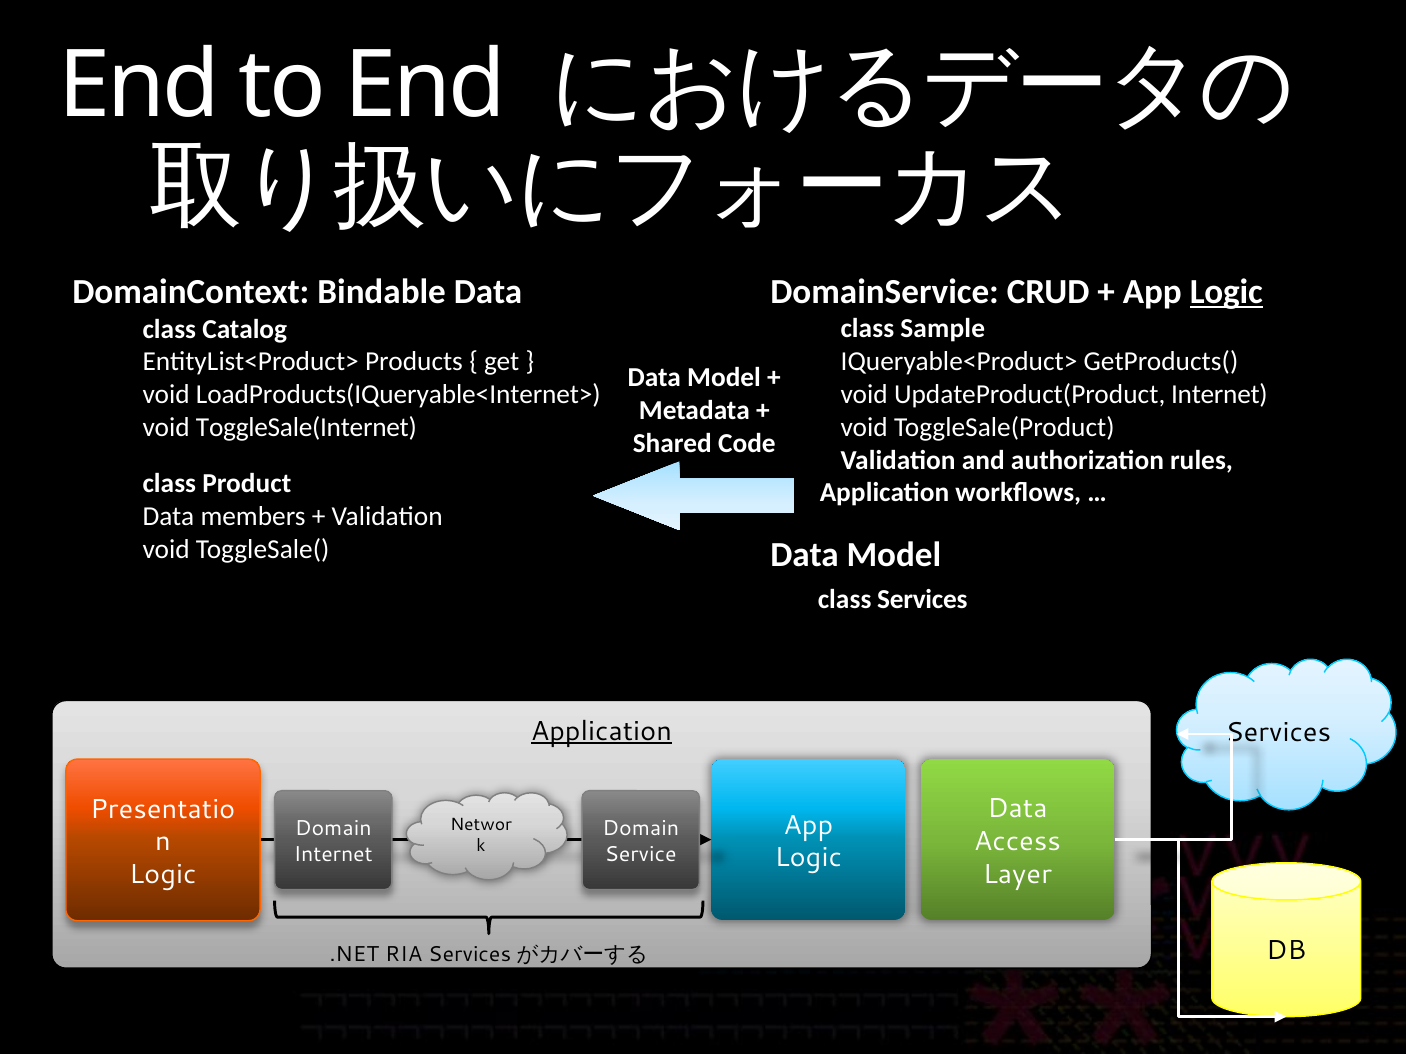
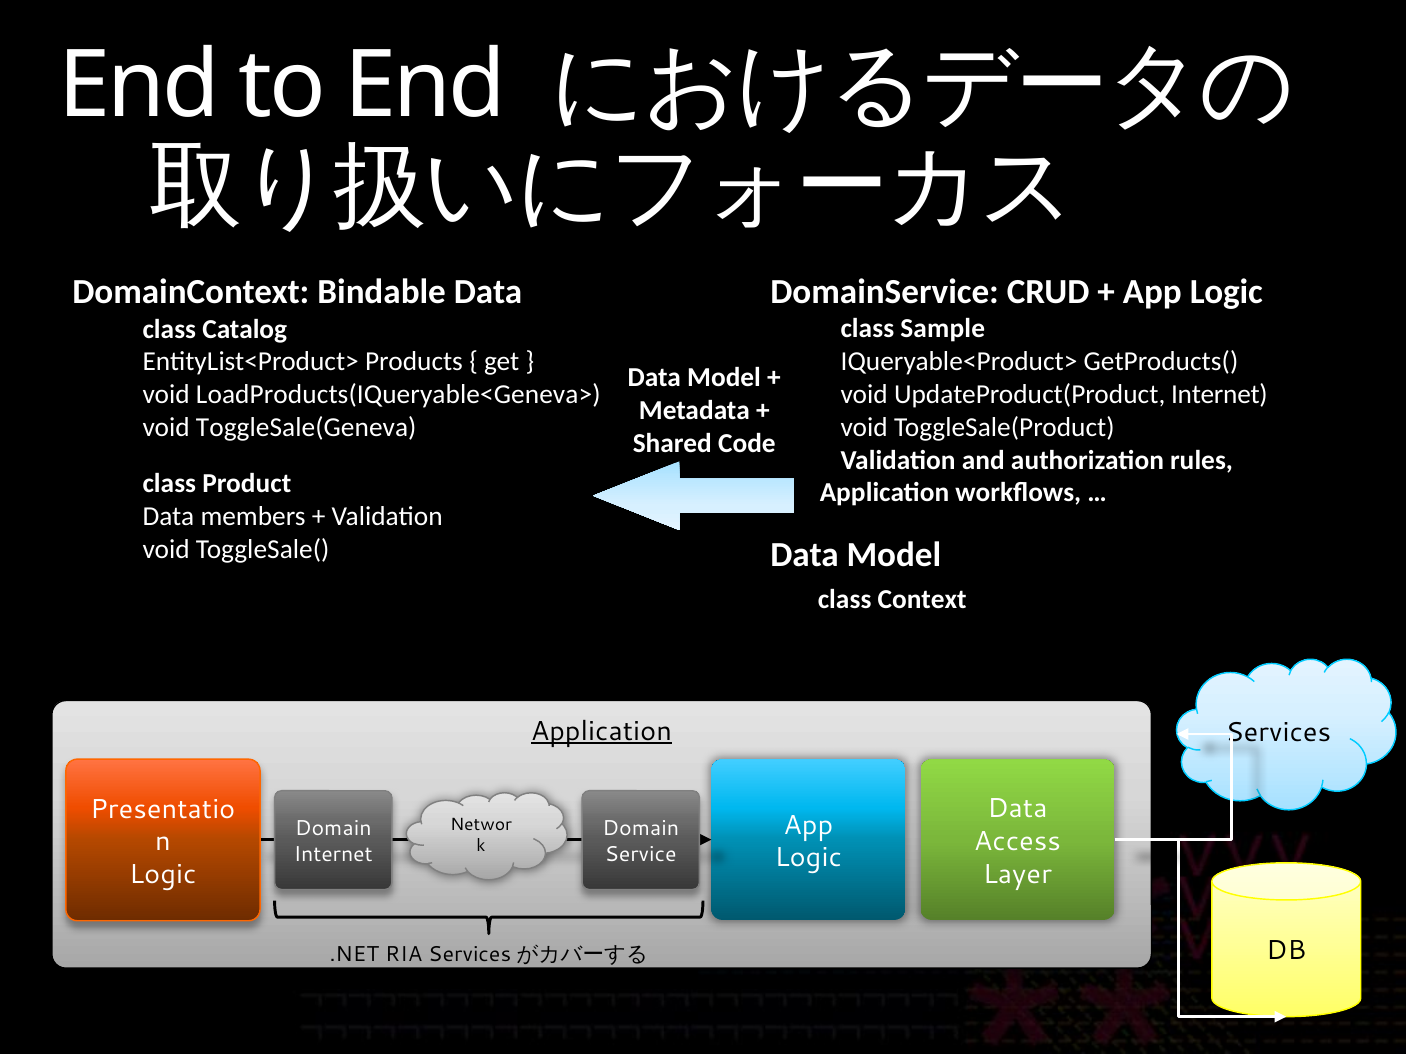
Logic at (1226, 292) underline: present -> none
LoadProducts(IQueryable<Internet>: LoadProducts(IQueryable<Internet> -> LoadProducts(IQueryable<Geneva>
ToggleSale(Internet: ToggleSale(Internet -> ToggleSale(Geneva
class Services: Services -> Context
